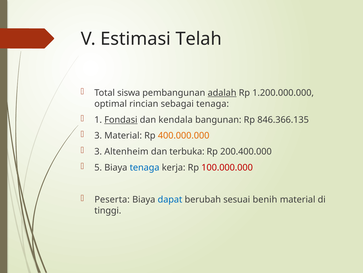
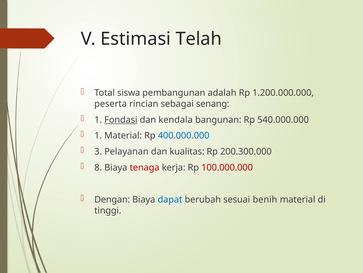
adalah underline: present -> none
optimal: optimal -> peserta
sebagai tenaga: tenaga -> senang
846.366.135: 846.366.135 -> 540.000.000
3 at (98, 135): 3 -> 1
400.000.000 colour: orange -> blue
Altenheim: Altenheim -> Pelayanan
terbuka: terbuka -> kualitas
200.400.000: 200.400.000 -> 200.300.000
5: 5 -> 8
tenaga at (145, 167) colour: blue -> red
Peserta: Peserta -> Dengan
